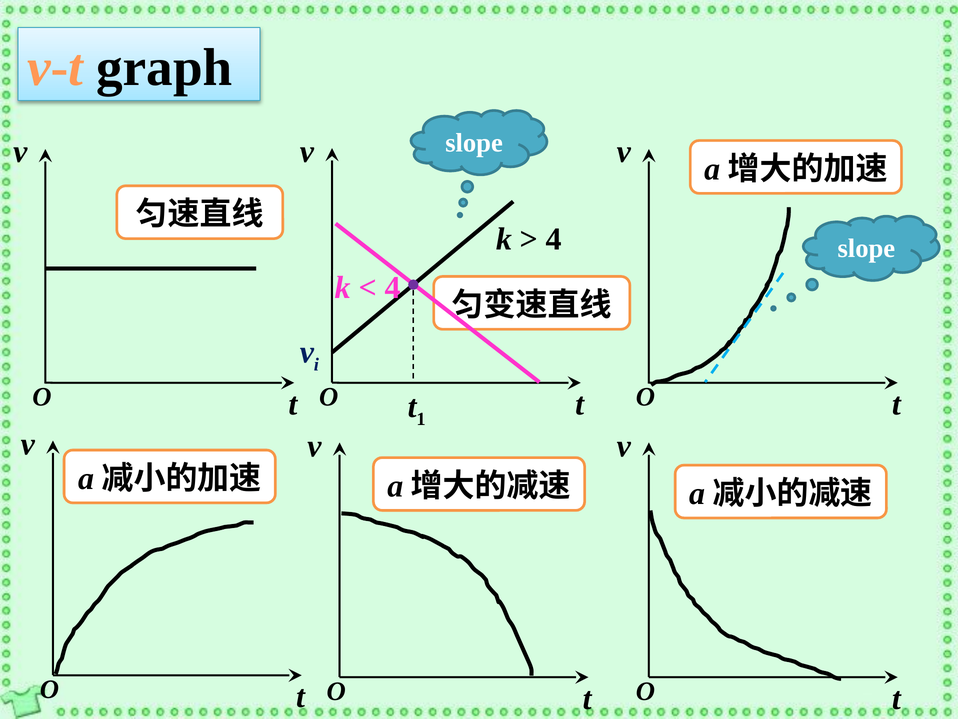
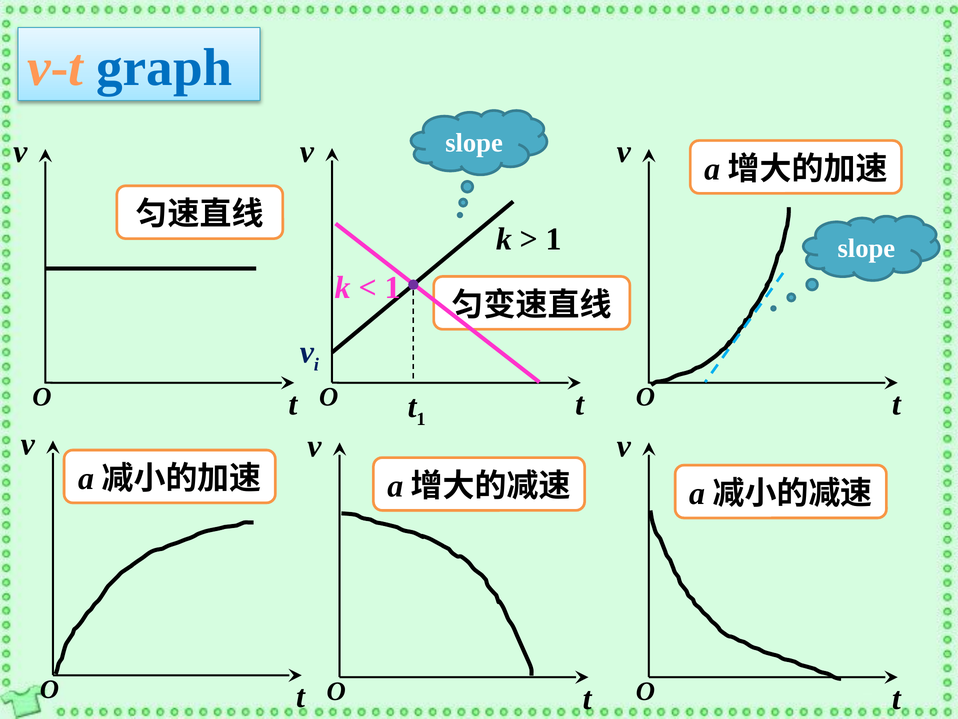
graph colour: black -> blue
4 at (554, 239): 4 -> 1
4 at (393, 287): 4 -> 1
